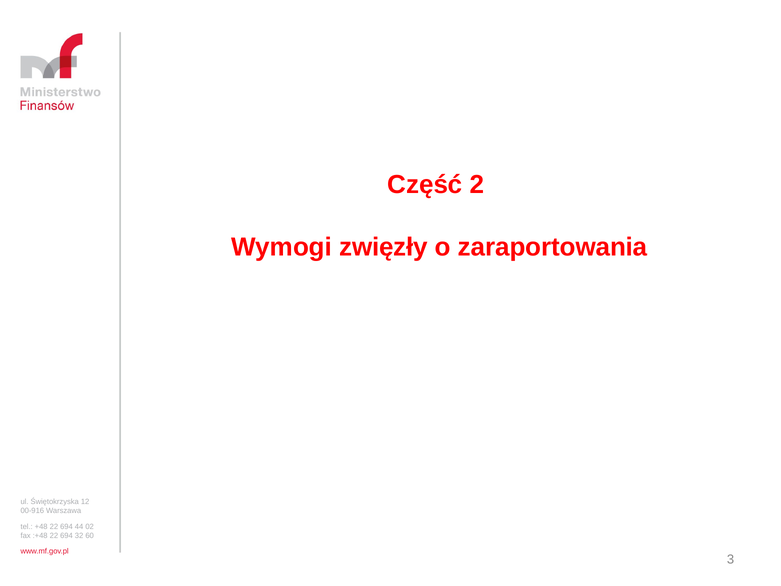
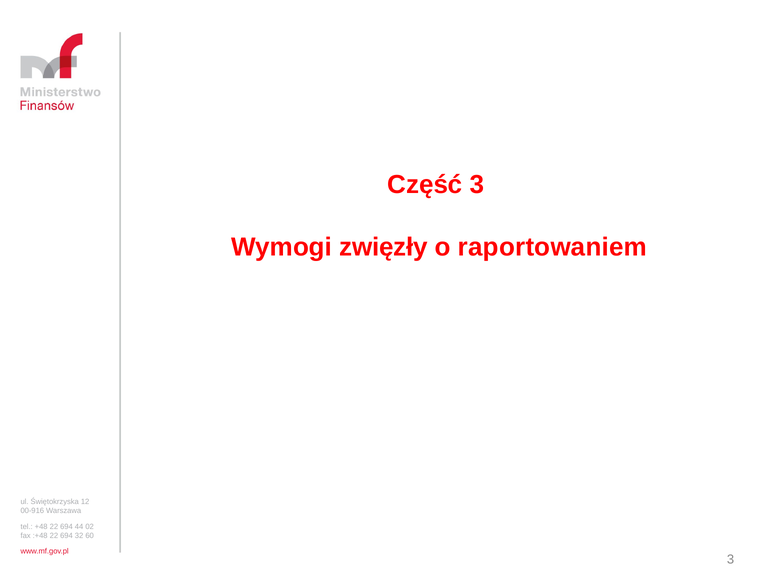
Część 2: 2 -> 3
zaraportowania: zaraportowania -> raportowaniem
